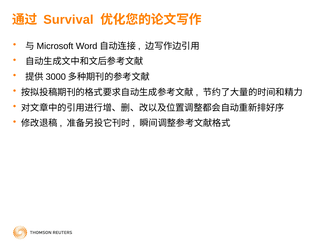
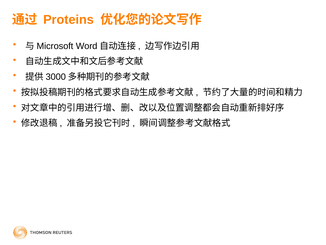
Survival: Survival -> Proteins
